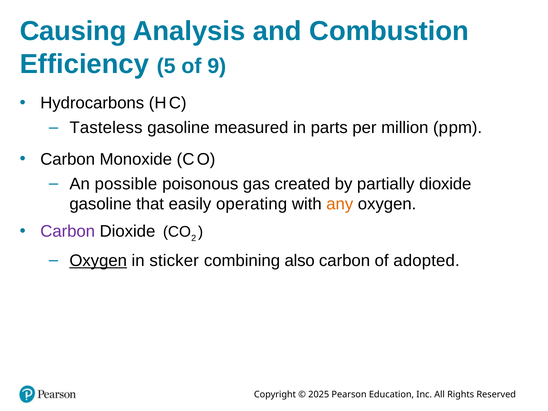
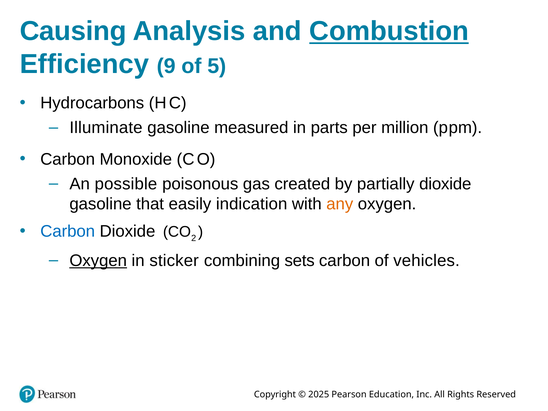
Combustion underline: none -> present
5: 5 -> 9
9: 9 -> 5
Tasteless: Tasteless -> Illuminate
operating: operating -> indication
Carbon at (68, 231) colour: purple -> blue
also: also -> sets
adopted: adopted -> vehicles
